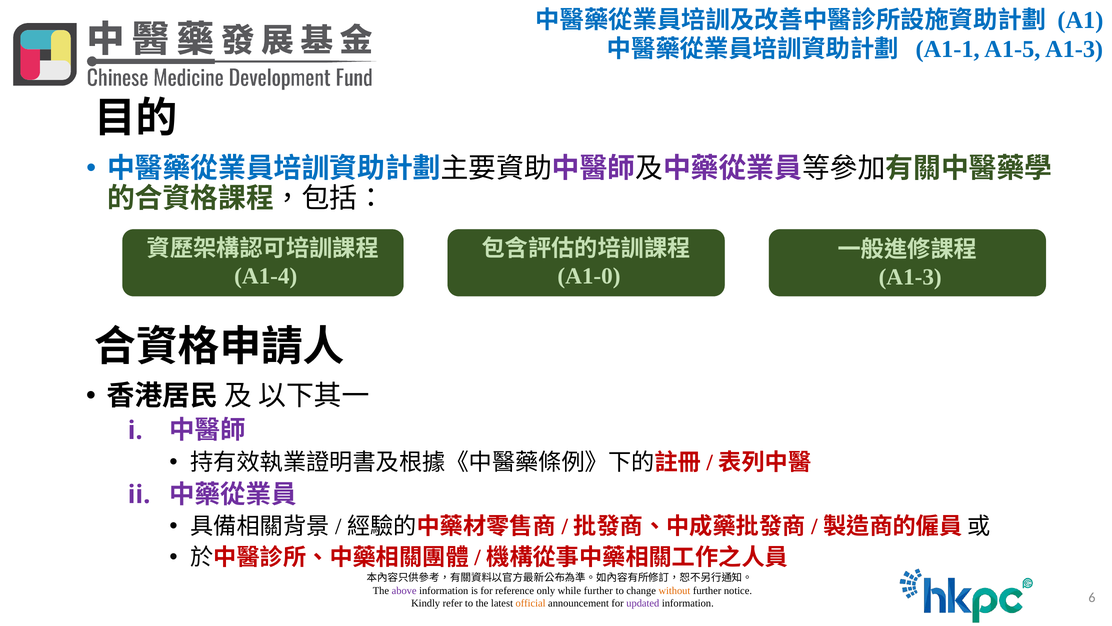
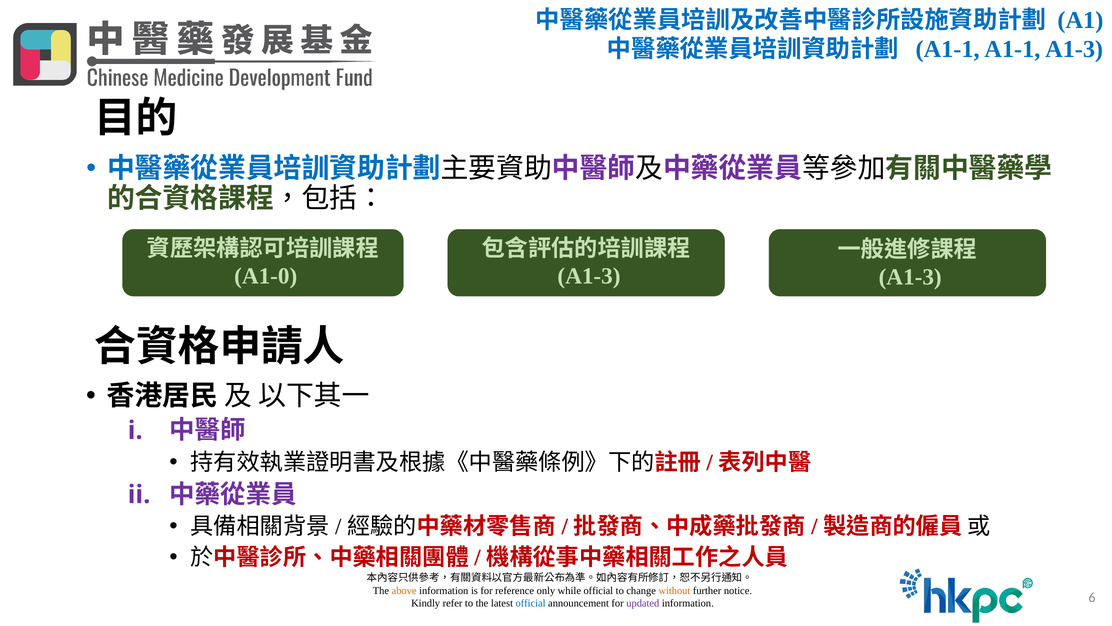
A1-1 A1-5: A1-5 -> A1-1
A1-4: A1-4 -> A1-0
A1-0 at (589, 276): A1-0 -> A1-3
above colour: purple -> orange
while further: further -> official
official at (531, 603) colour: orange -> blue
